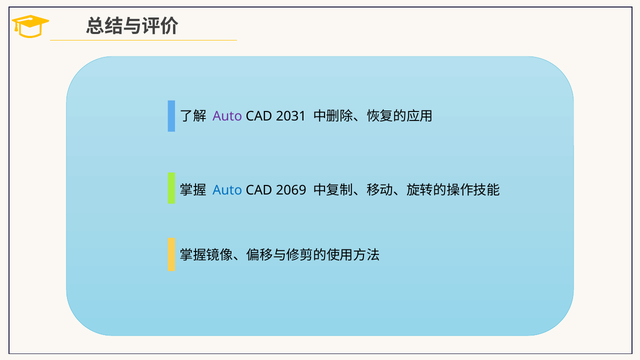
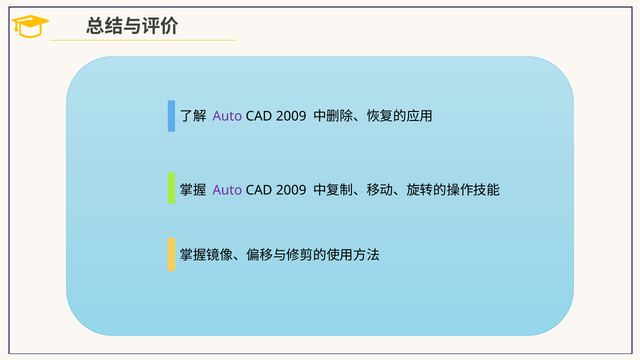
2031 at (291, 117): 2031 -> 2009
Auto at (227, 190) colour: blue -> purple
2069 at (291, 190): 2069 -> 2009
